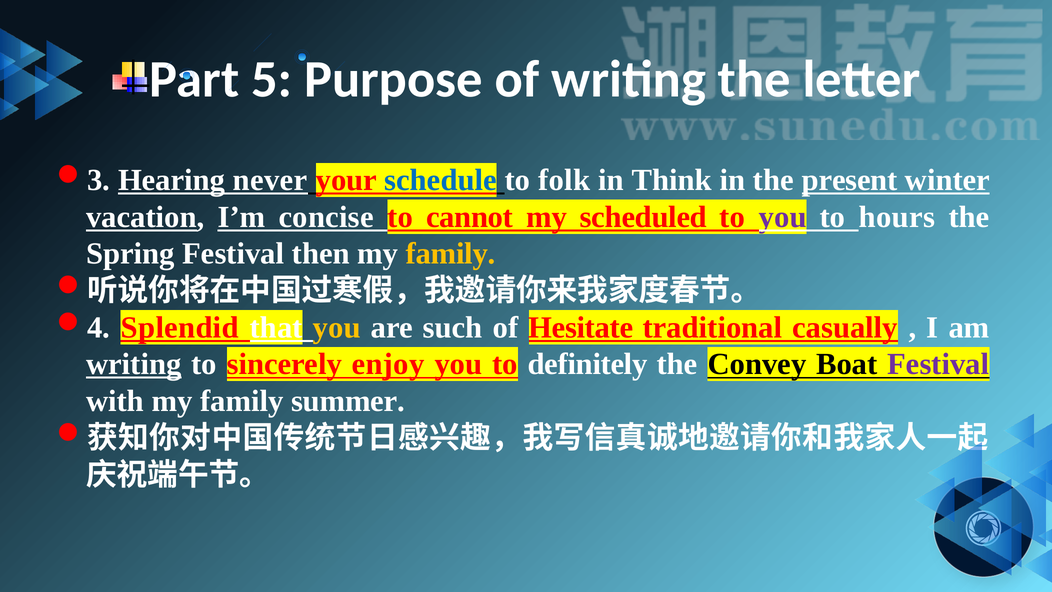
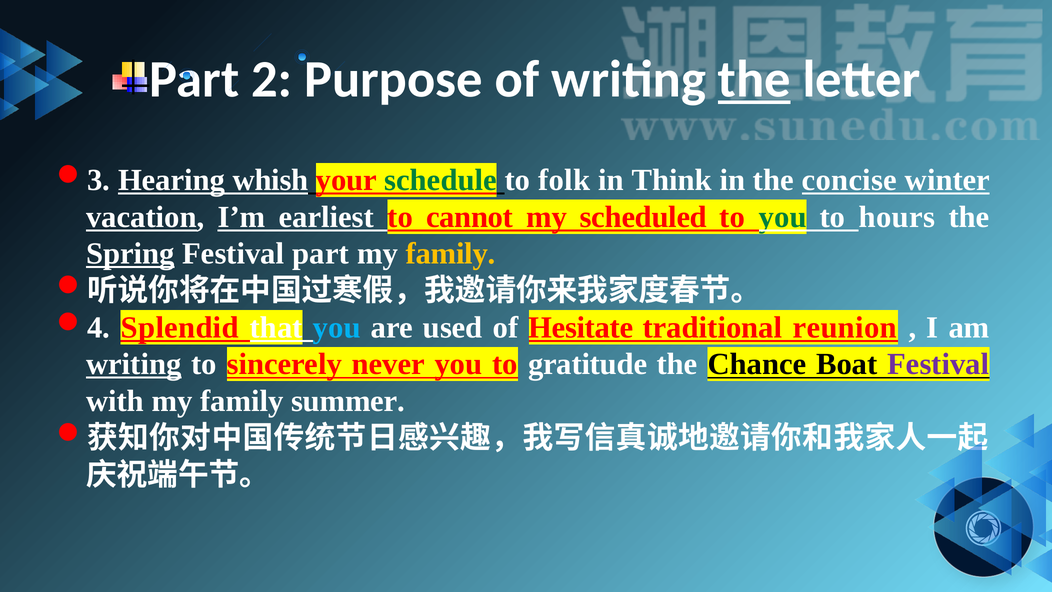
5: 5 -> 2
the at (754, 80) underline: none -> present
never: never -> whish
schedule colour: blue -> green
present: present -> concise
concise: concise -> earliest
you at (783, 217) colour: purple -> green
Spring underline: none -> present
Festival then: then -> part
you at (337, 327) colour: yellow -> light blue
such: such -> used
casually: casually -> reunion
enjoy: enjoy -> never
definitely: definitely -> gratitude
Convey: Convey -> Chance
